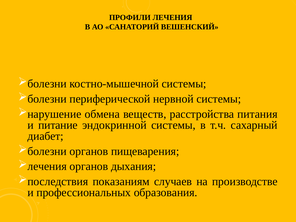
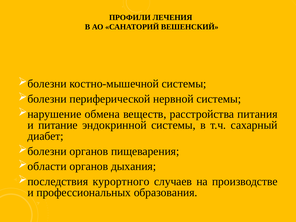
лечения at (47, 166): лечения -> области
показаниям: показаниям -> курортного
